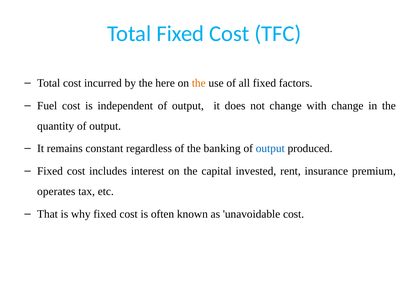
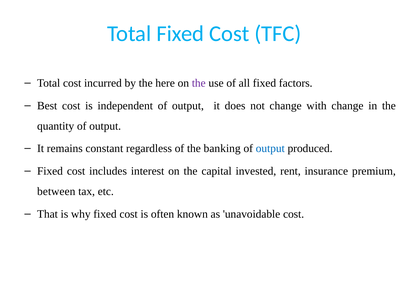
the at (199, 83) colour: orange -> purple
Fuel: Fuel -> Best
operates: operates -> between
